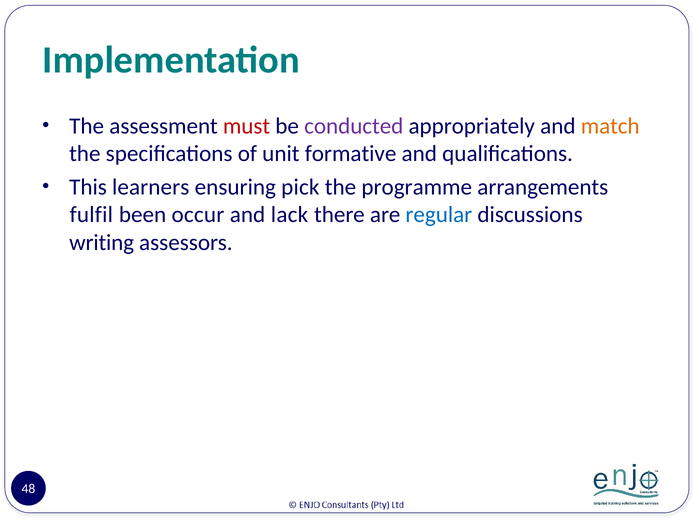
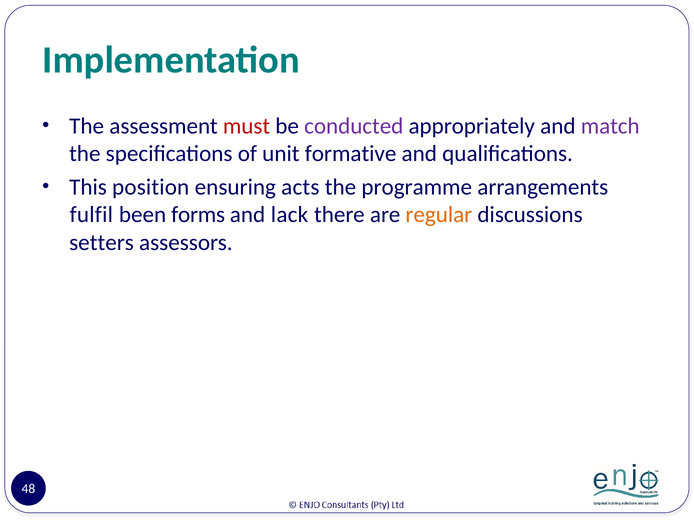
match colour: orange -> purple
learners: learners -> position
pick: pick -> acts
occur: occur -> forms
regular colour: blue -> orange
writing: writing -> setters
